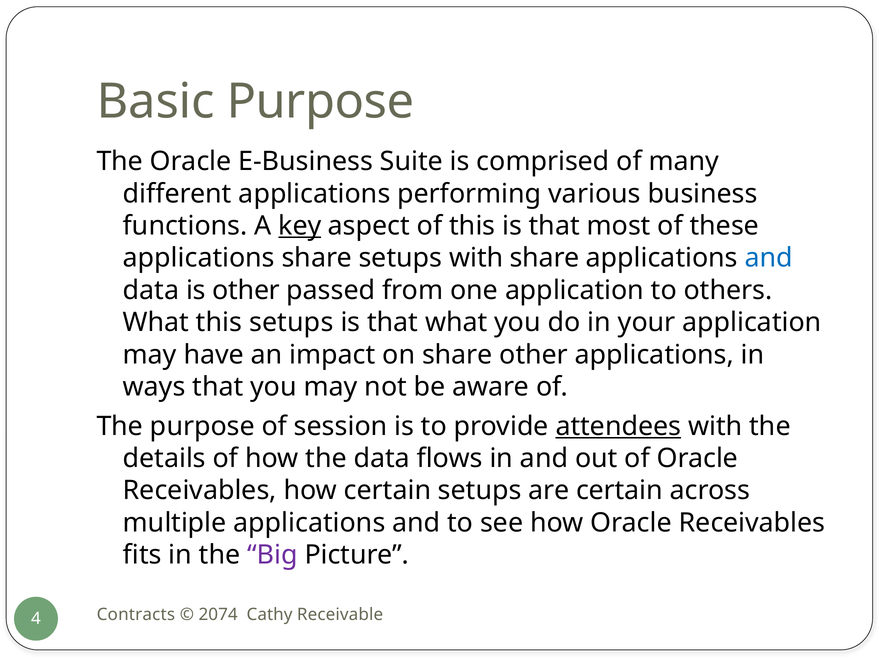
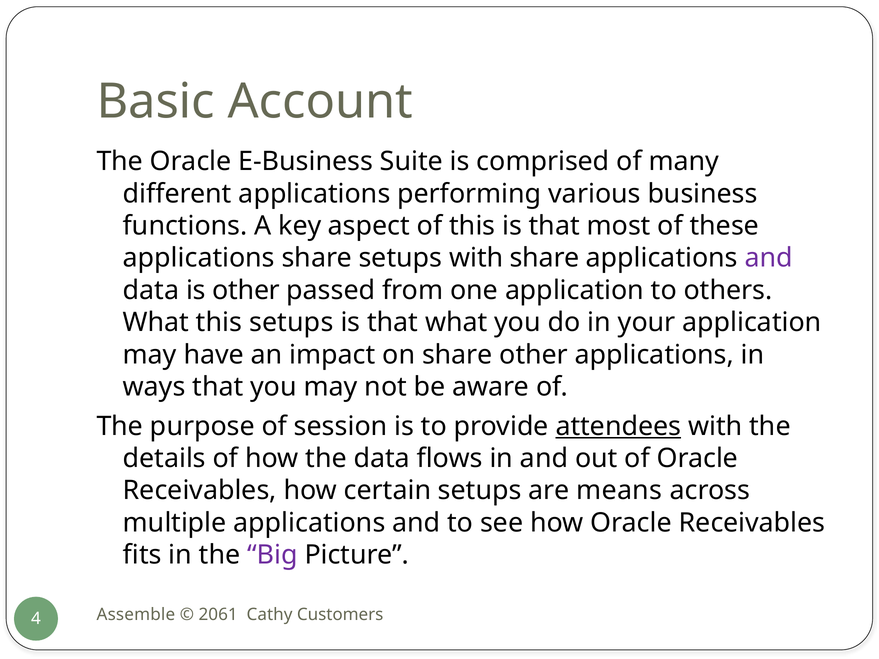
Basic Purpose: Purpose -> Account
key underline: present -> none
and at (769, 258) colour: blue -> purple
are certain: certain -> means
Contracts: Contracts -> Assemble
2074: 2074 -> 2061
Receivable: Receivable -> Customers
